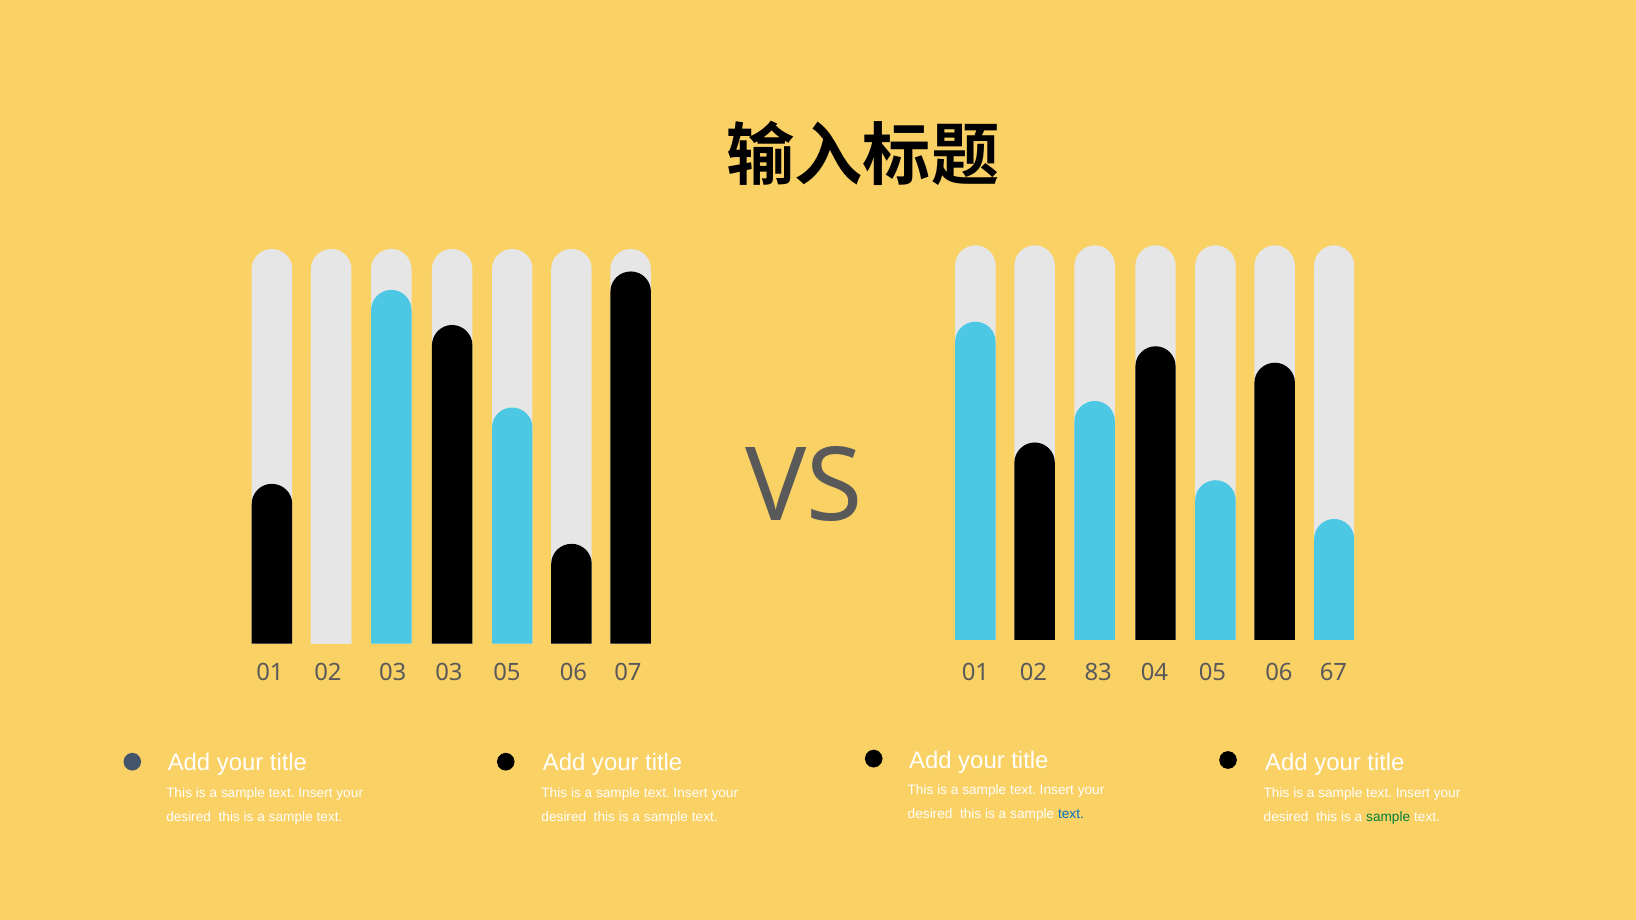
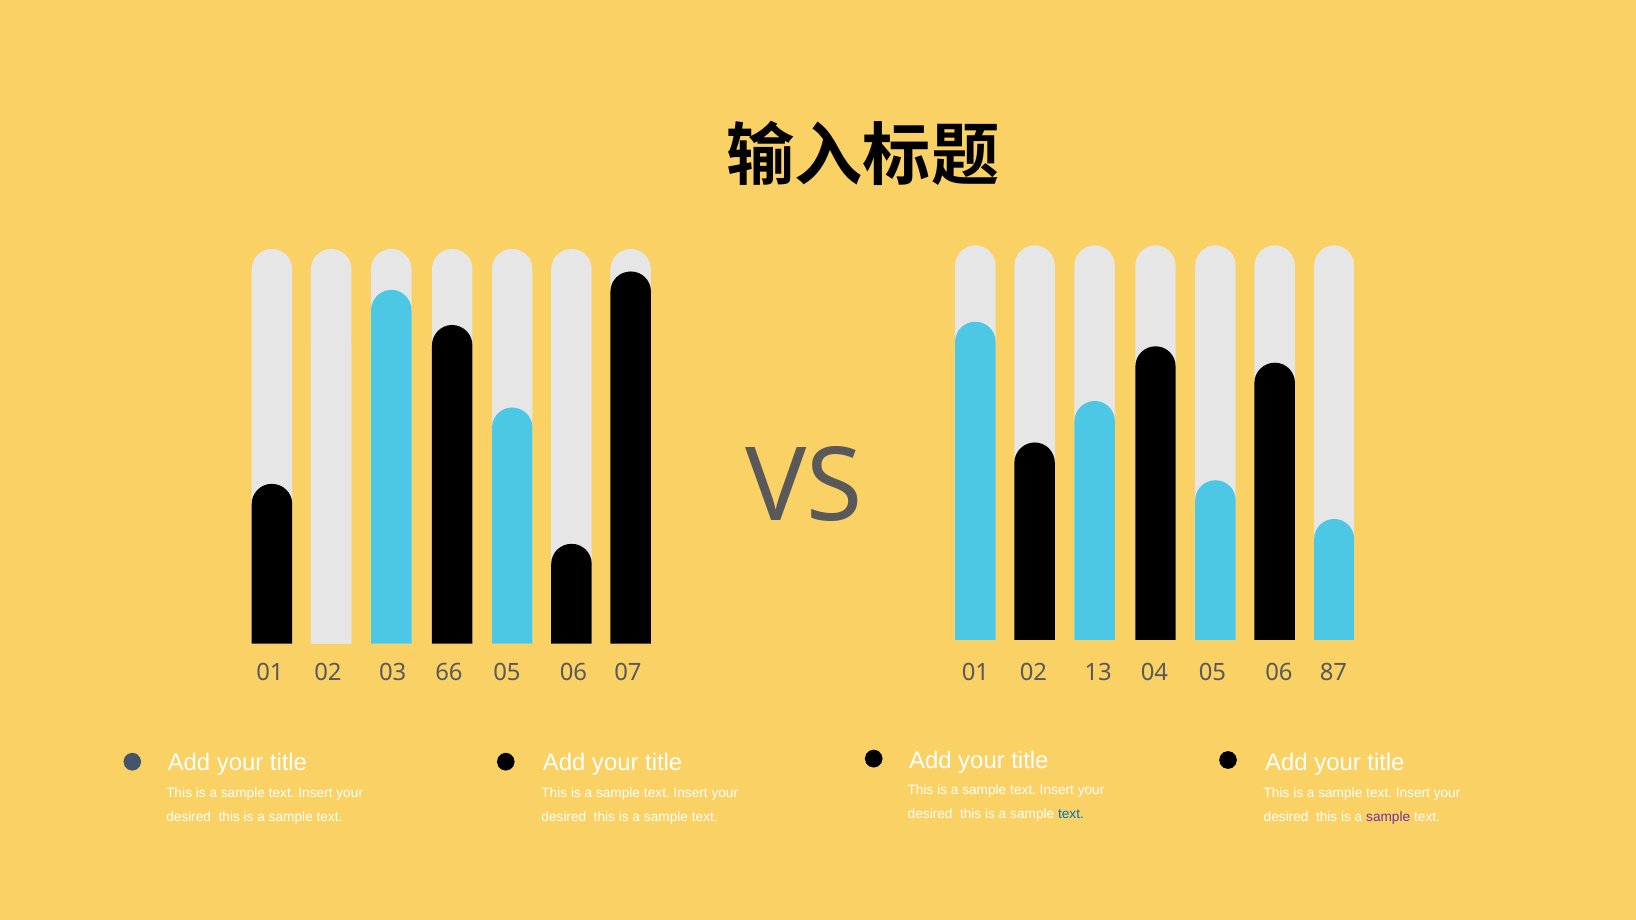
03 03: 03 -> 66
83: 83 -> 13
67: 67 -> 87
sample at (1388, 817) colour: green -> purple
